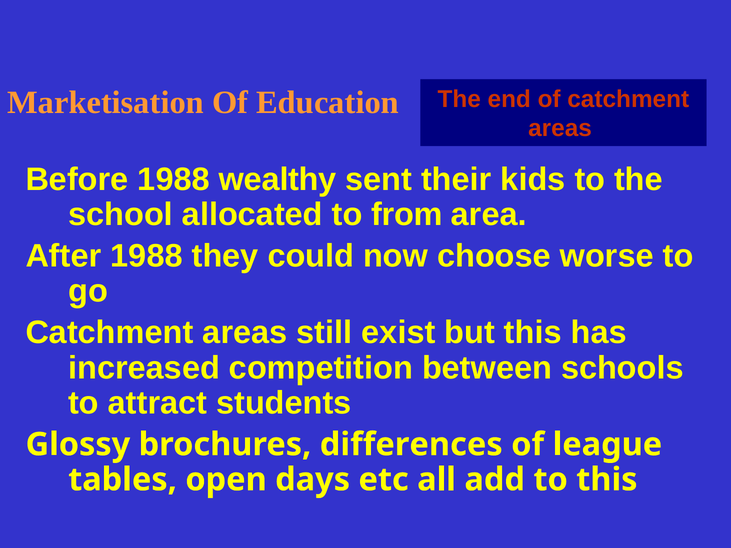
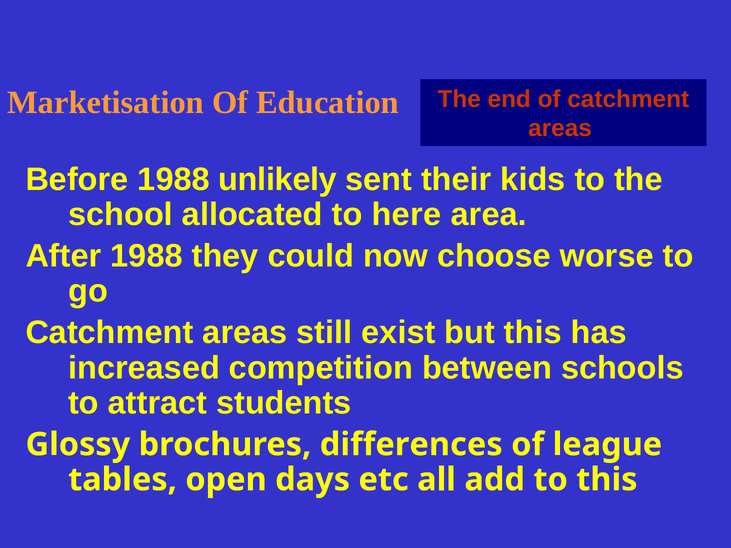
wealthy: wealthy -> unlikely
from: from -> here
